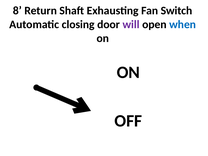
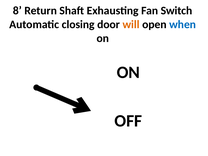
will colour: purple -> orange
